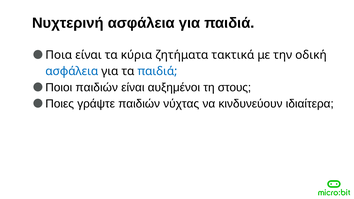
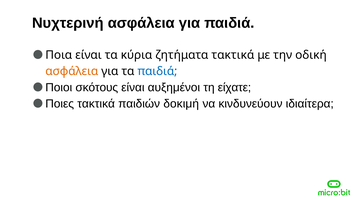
ασφάλεια at (72, 71) colour: blue -> orange
Ποιοι παιδιών: παιδιών -> σκότους
στους: στους -> είχατε
Ποιες γράψτε: γράψτε -> τακτικά
νύχτας: νύχτας -> δοκιμή
